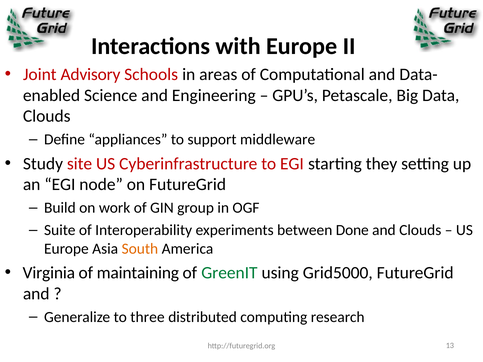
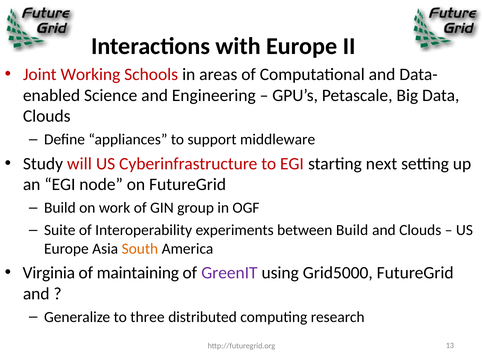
Advisory: Advisory -> Working
site: site -> will
they: they -> next
between Done: Done -> Build
GreenIT colour: green -> purple
